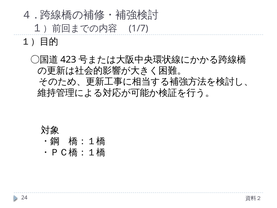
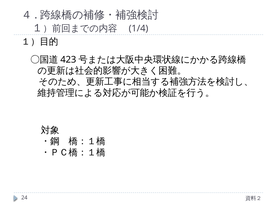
1/7: 1/7 -> 1/4
